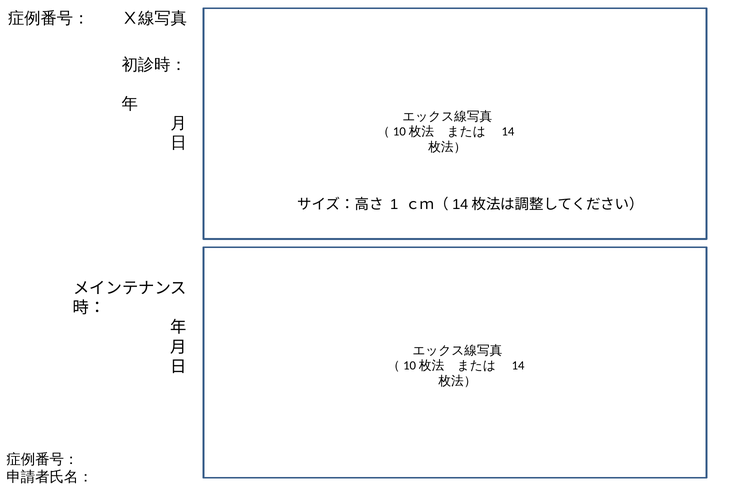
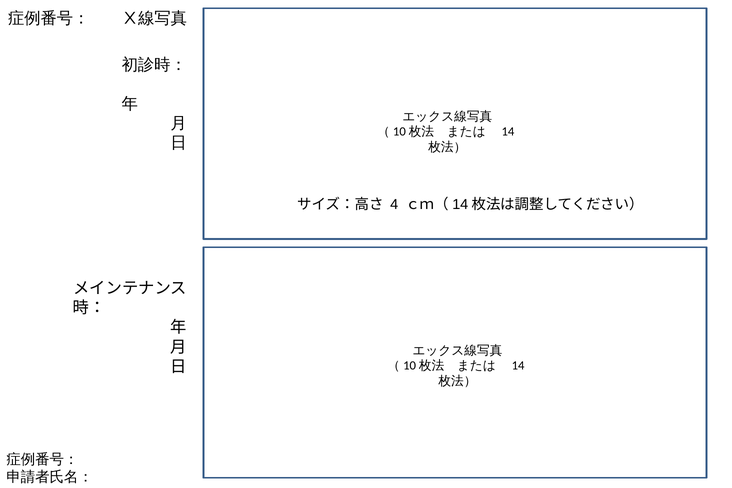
1: 1 -> 4
